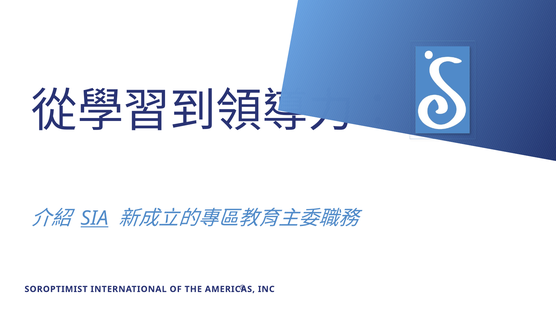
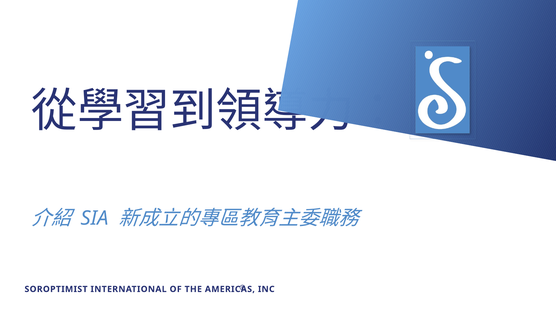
SIA underline: present -> none
